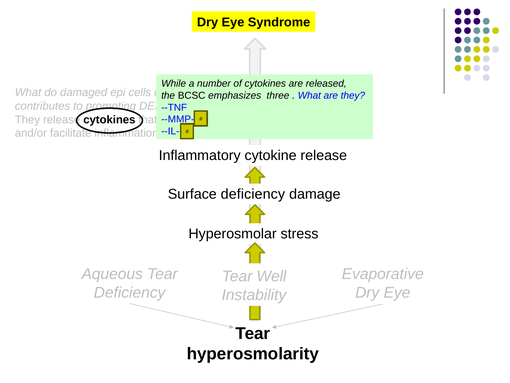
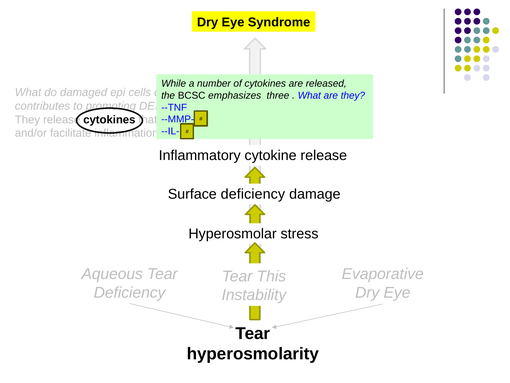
Well: Well -> This
